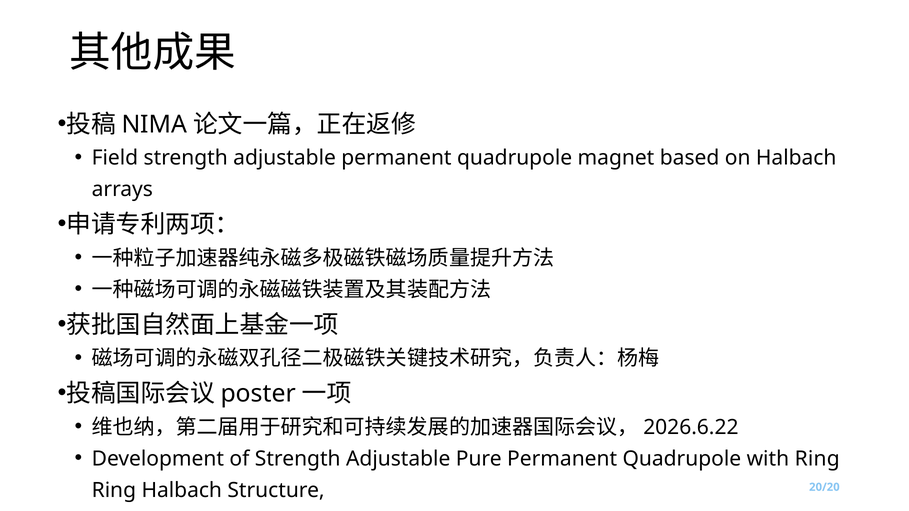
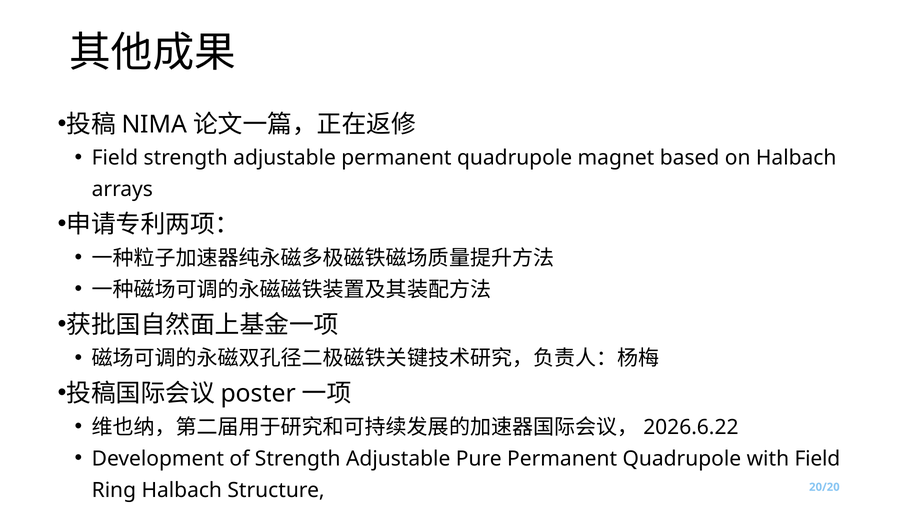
with Ring: Ring -> Field
